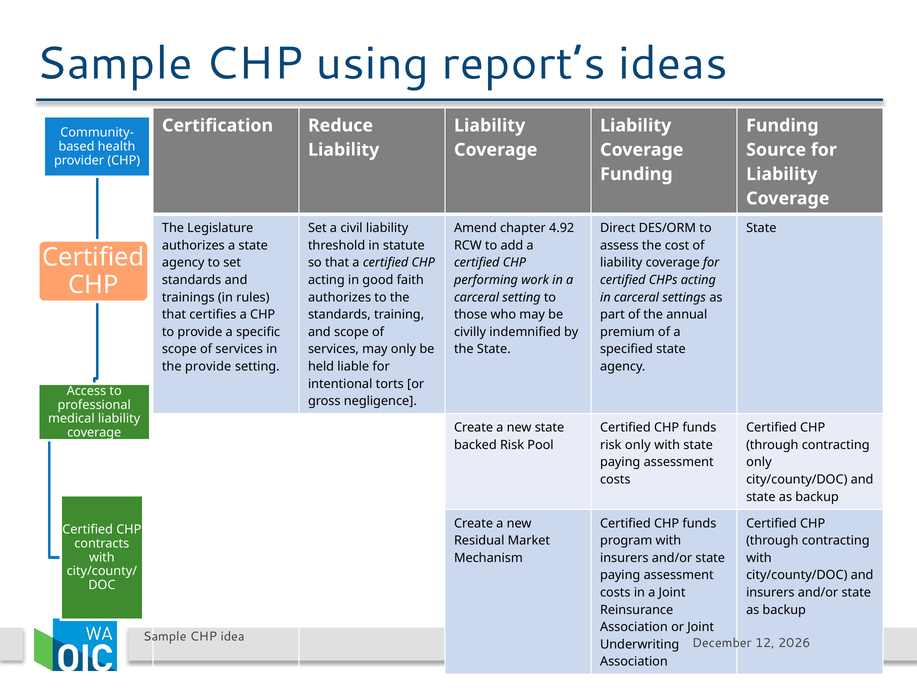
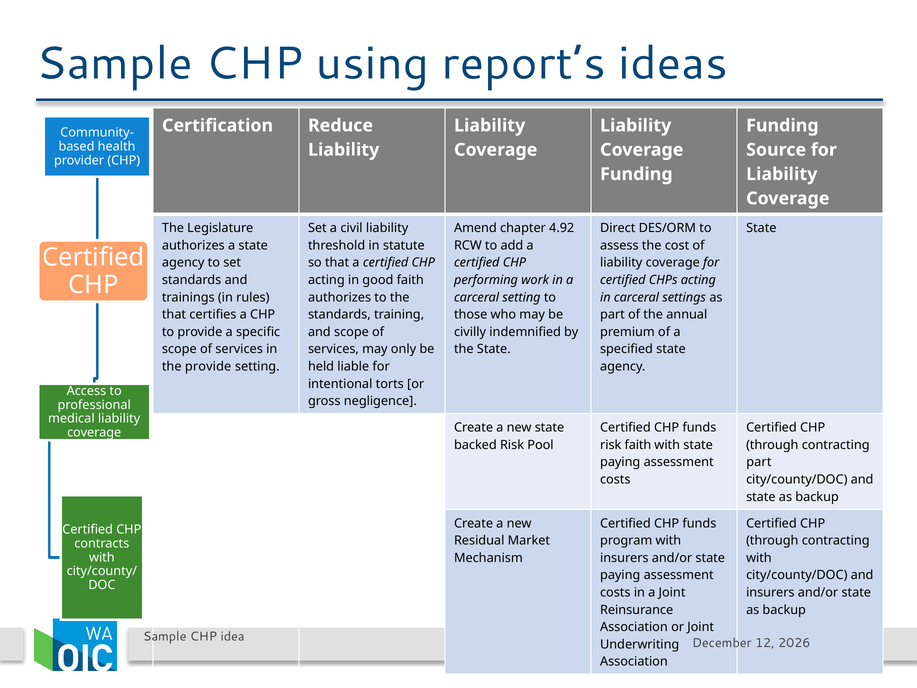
risk only: only -> faith
only at (759, 462): only -> part
